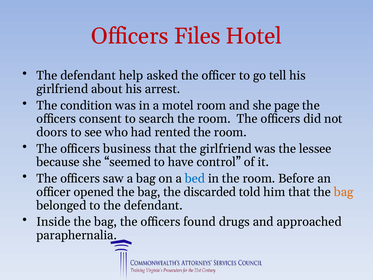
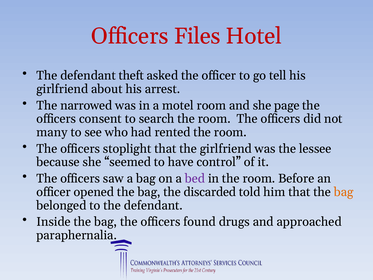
help: help -> theft
condition: condition -> narrowed
doors: doors -> many
business: business -> stoplight
bed colour: blue -> purple
